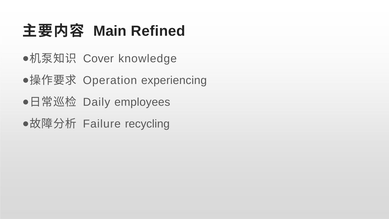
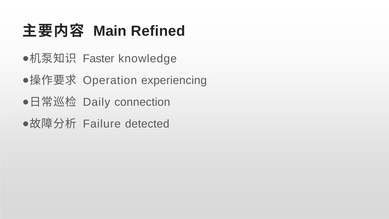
Cover: Cover -> Faster
employees: employees -> connection
recycling: recycling -> detected
